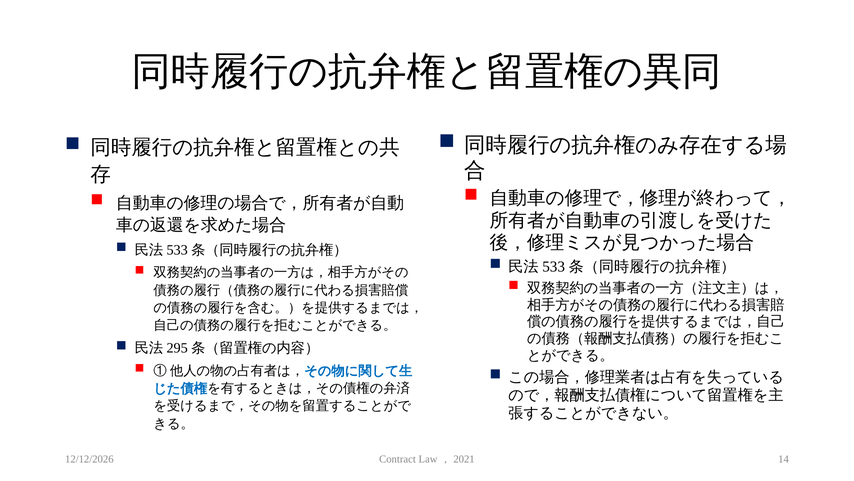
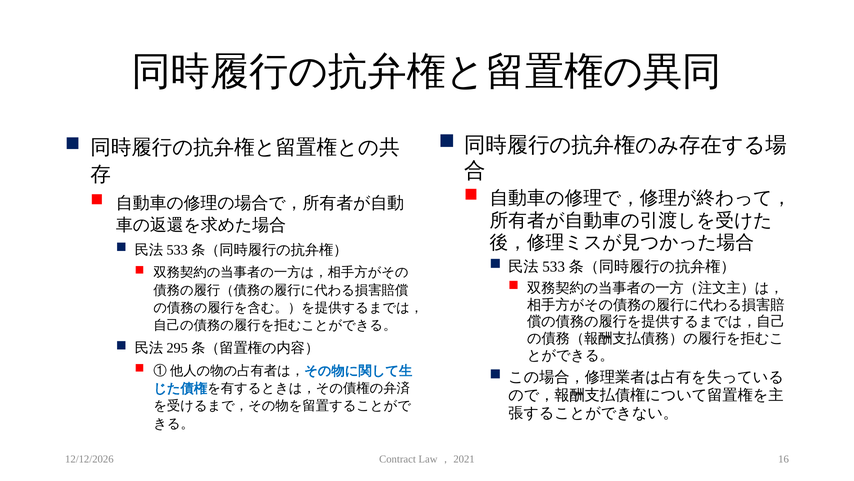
14: 14 -> 16
